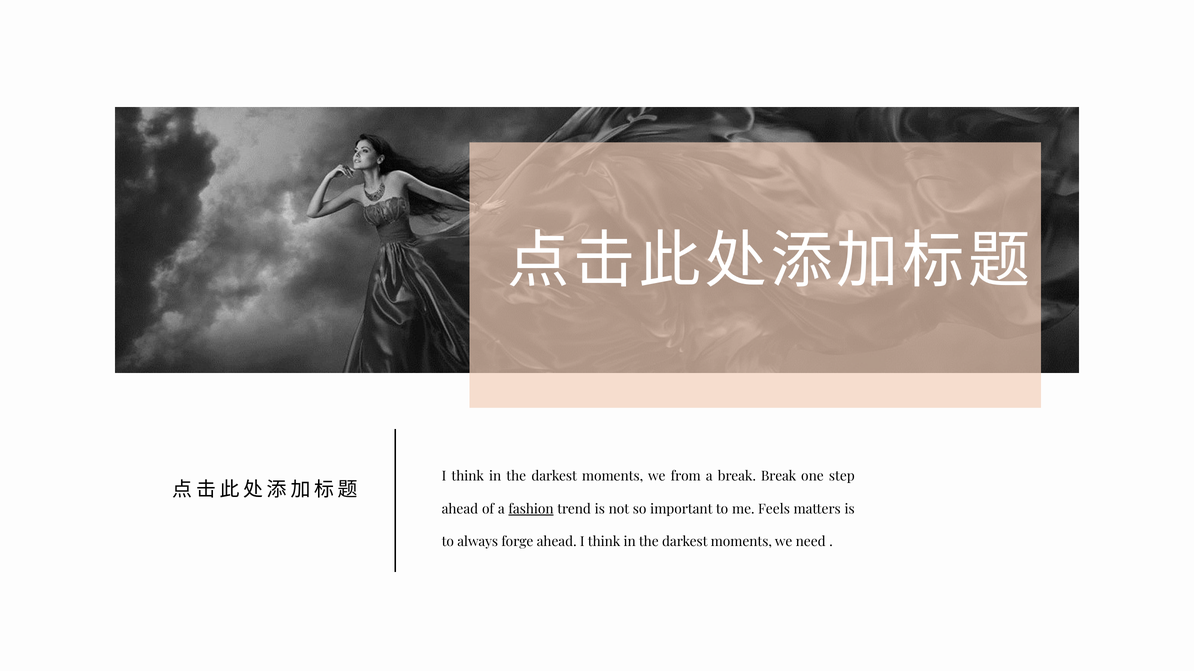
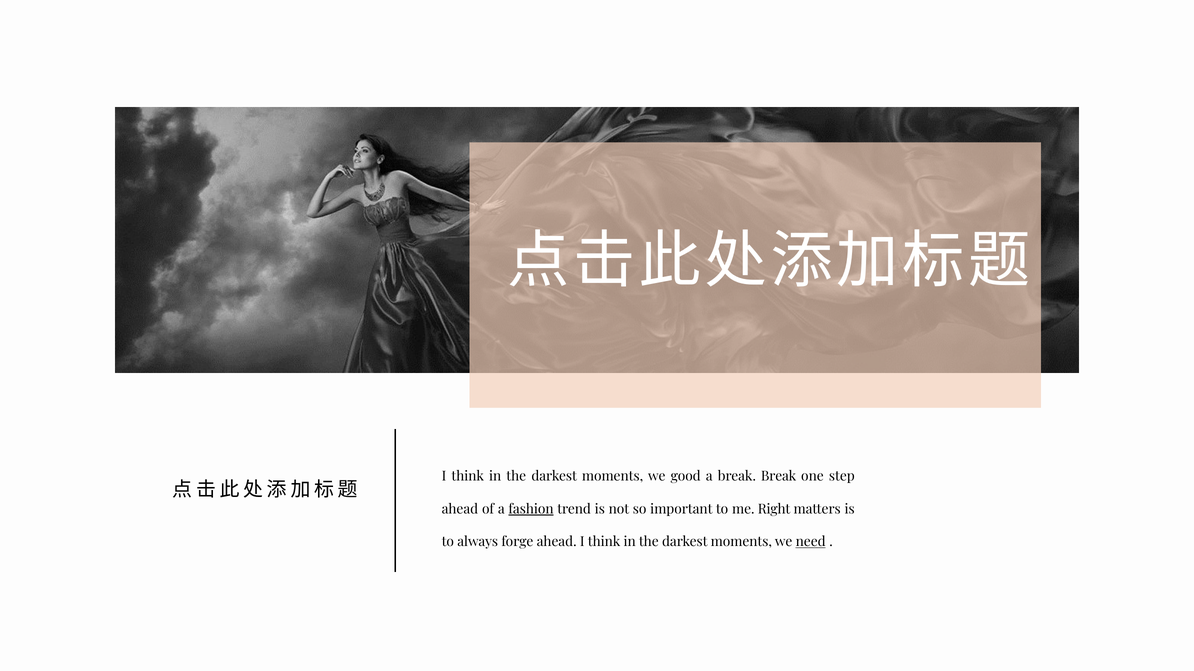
from: from -> good
Feels: Feels -> Right
need underline: none -> present
